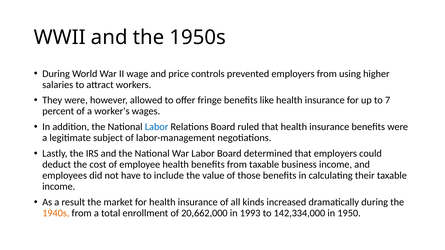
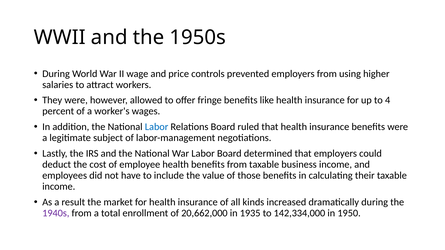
7: 7 -> 4
1940s colour: orange -> purple
1993: 1993 -> 1935
